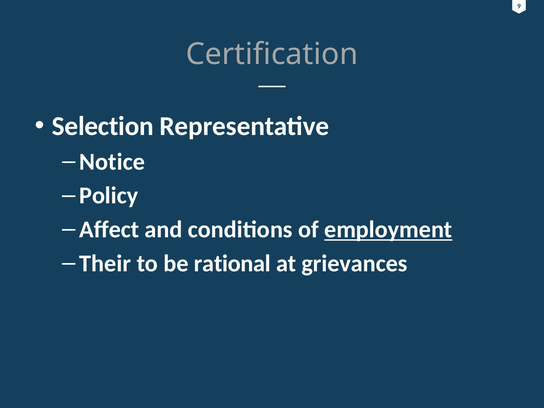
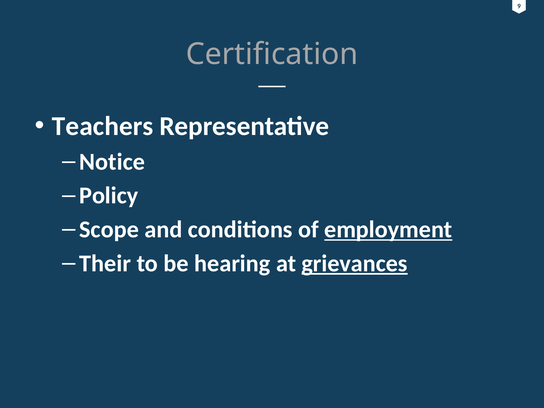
Selection: Selection -> Teachers
Affect: Affect -> Scope
rational: rational -> hearing
grievances underline: none -> present
